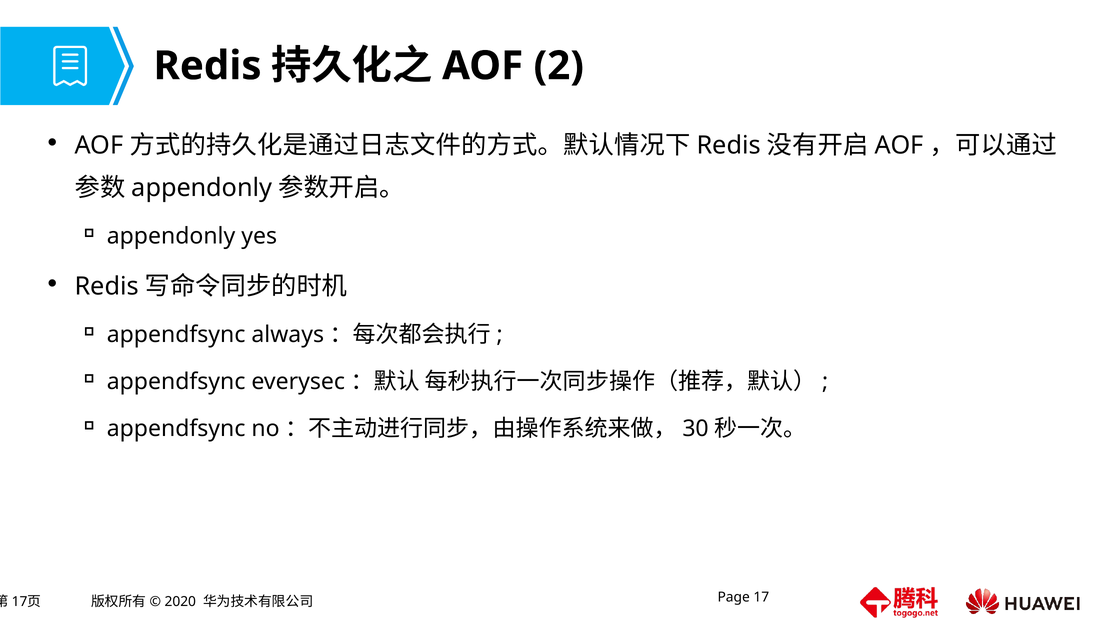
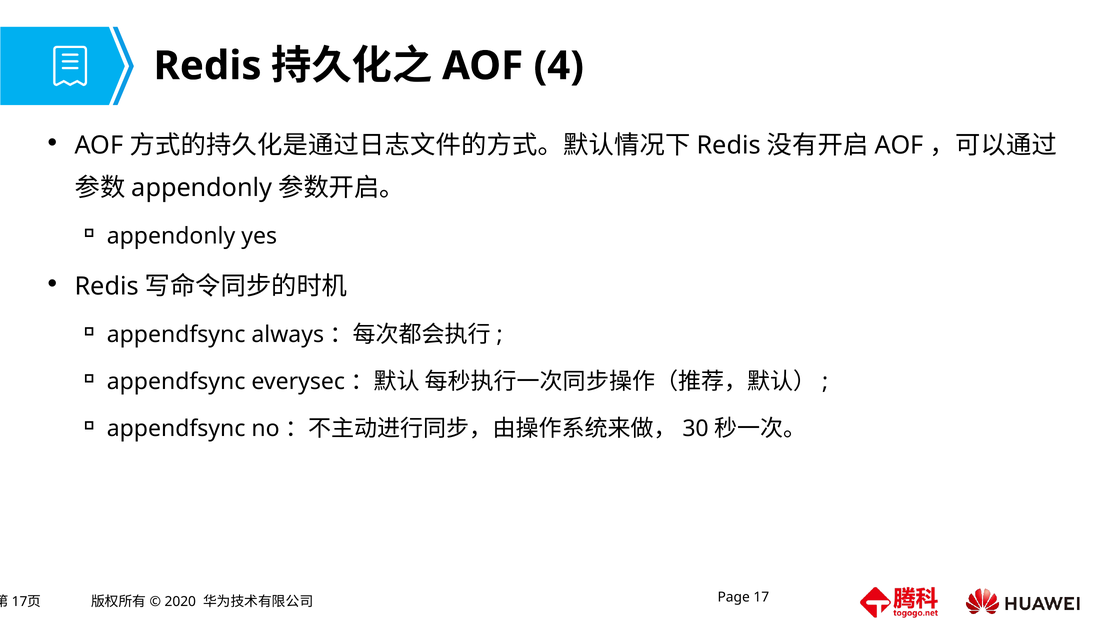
2: 2 -> 4
